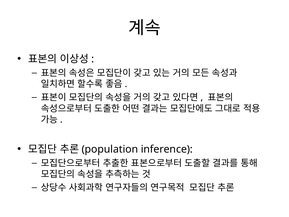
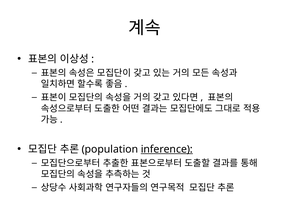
inference underline: none -> present
